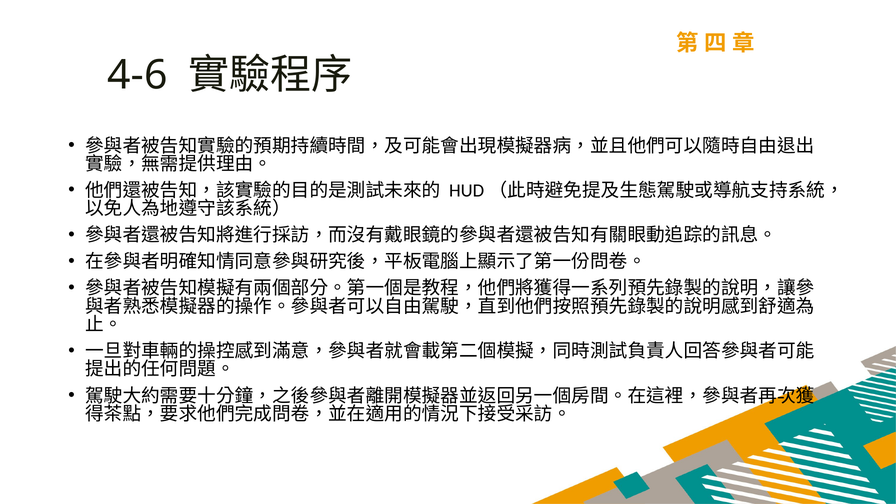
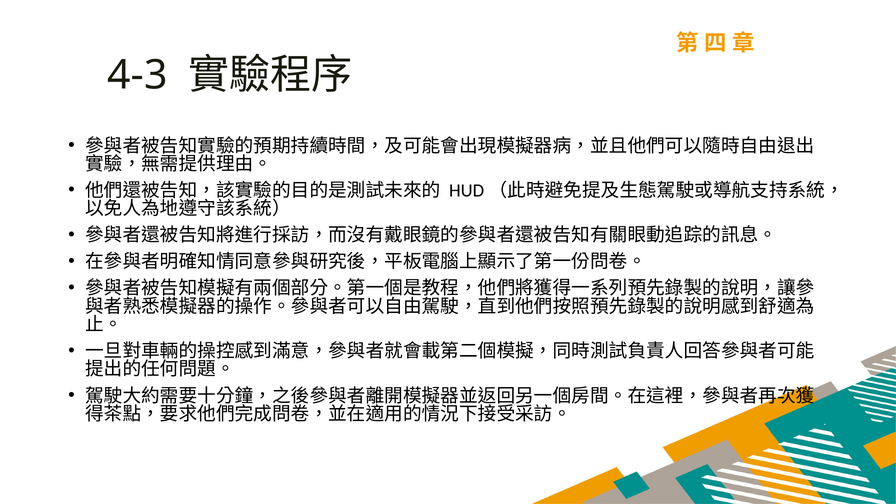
4-6: 4-6 -> 4-3
